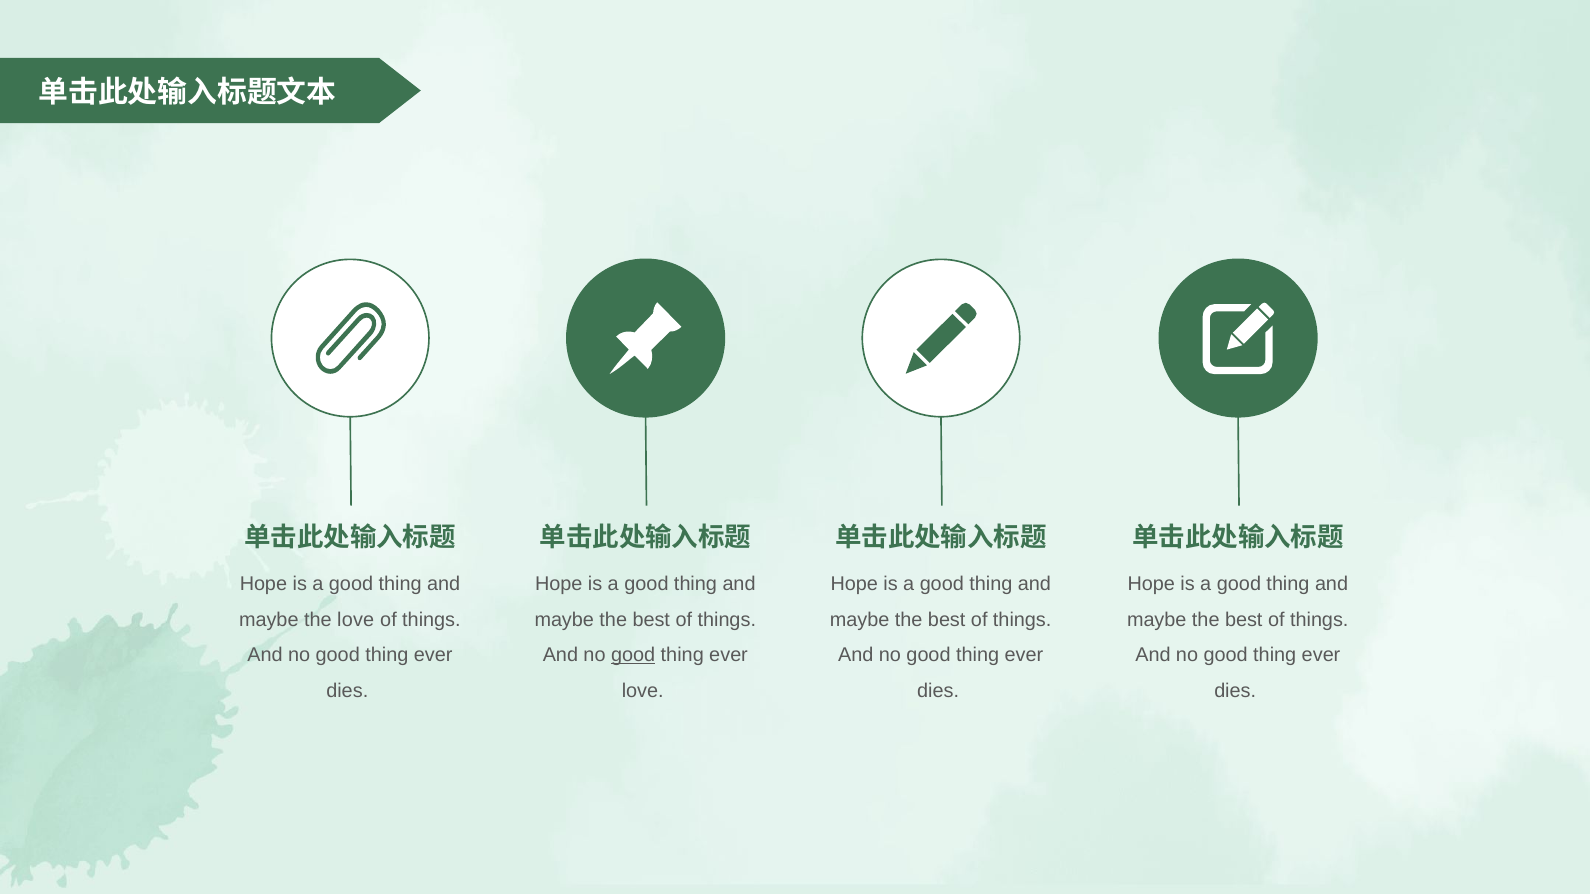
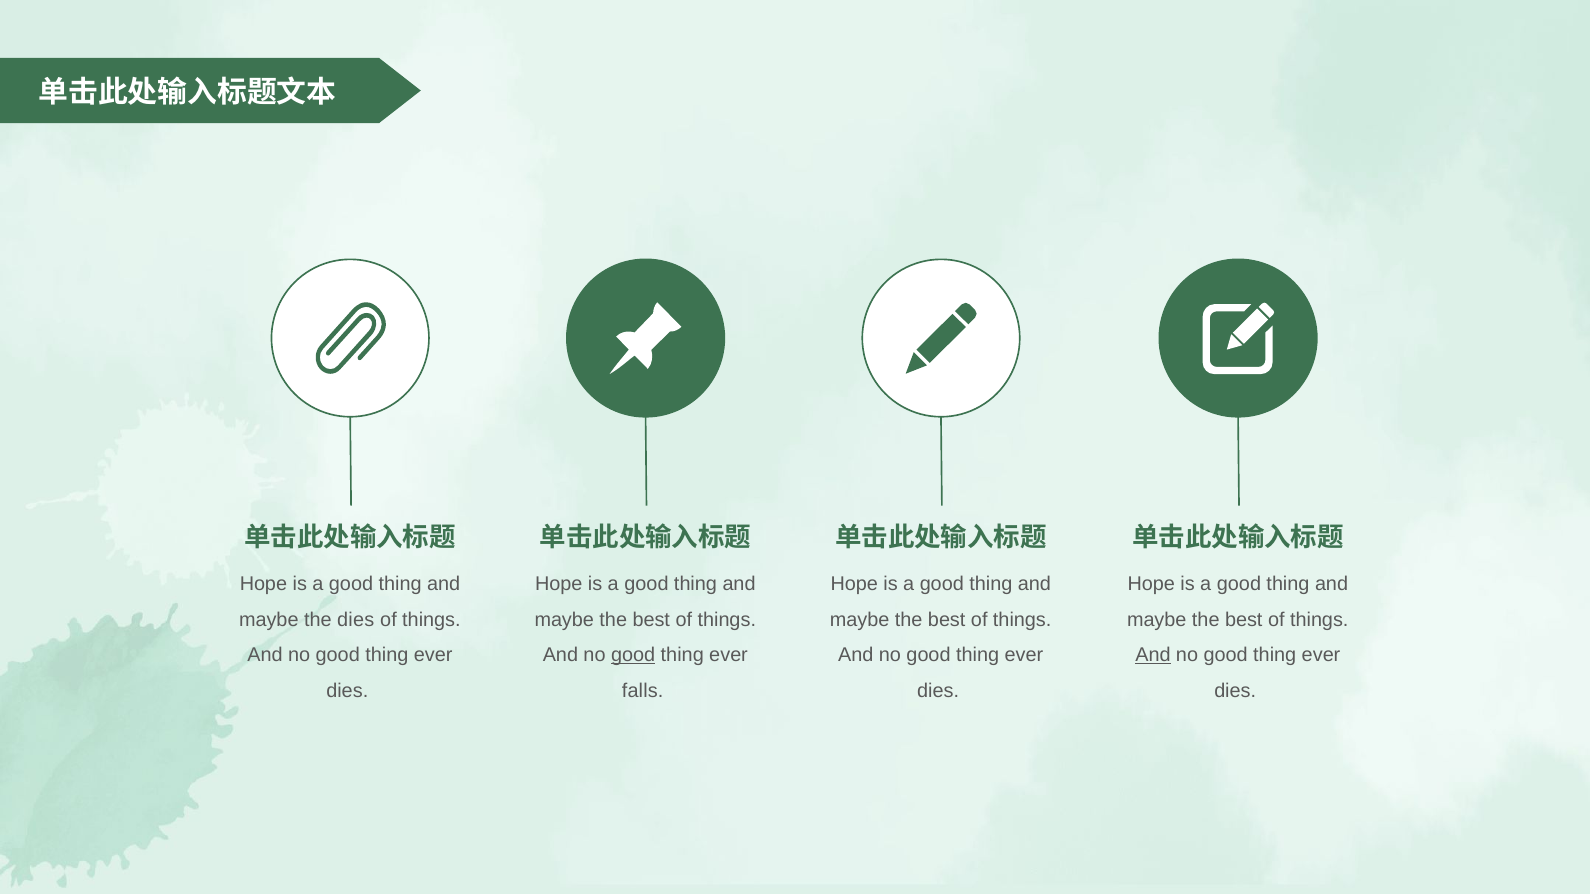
the love: love -> dies
And at (1153, 656) underline: none -> present
love at (643, 691): love -> falls
